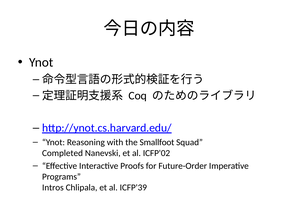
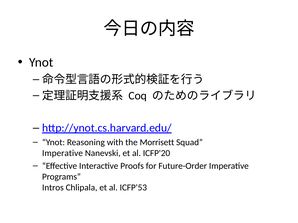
Smallfoot: Smallfoot -> Morrisett
Completed at (63, 153): Completed -> Imperative
ICFP'02: ICFP'02 -> ICFP'20
ICFP'39: ICFP'39 -> ICFP'53
